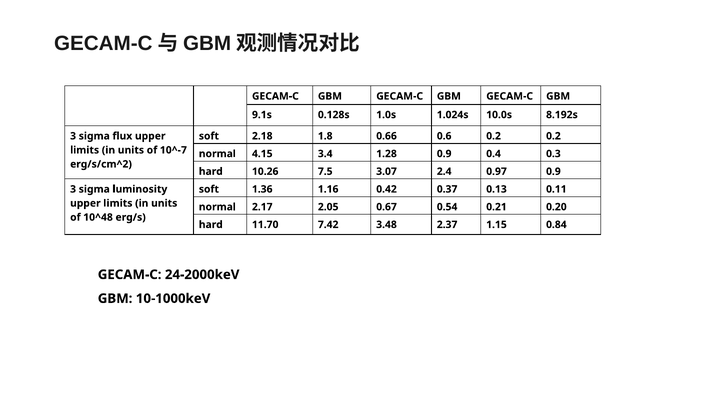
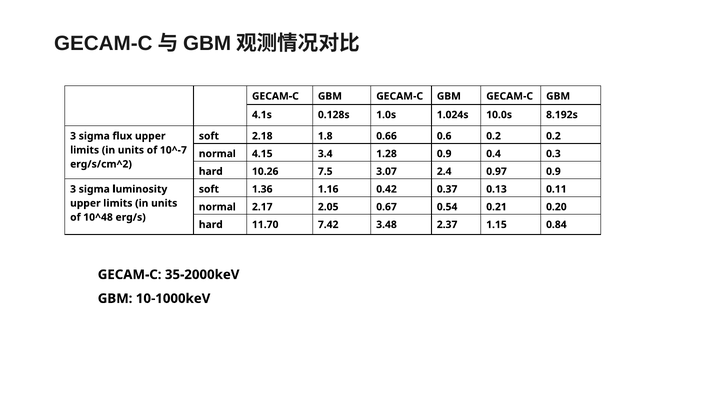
9.1s: 9.1s -> 4.1s
24-2000keV: 24-2000keV -> 35-2000keV
